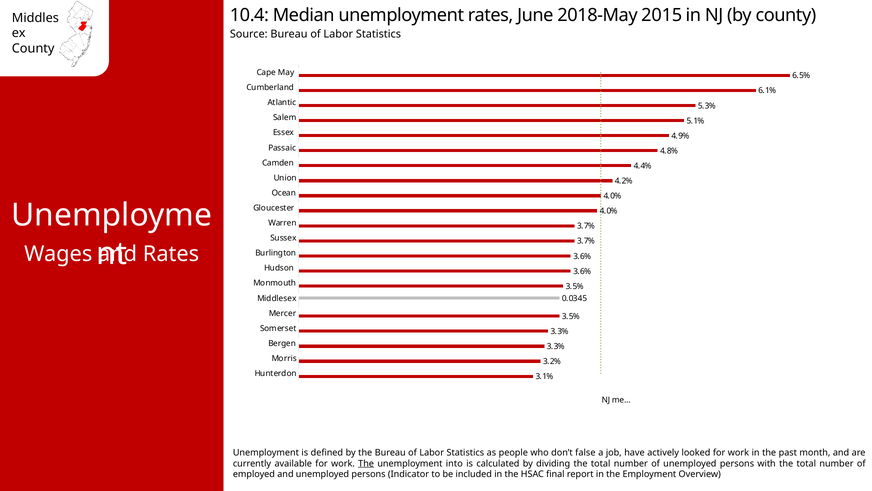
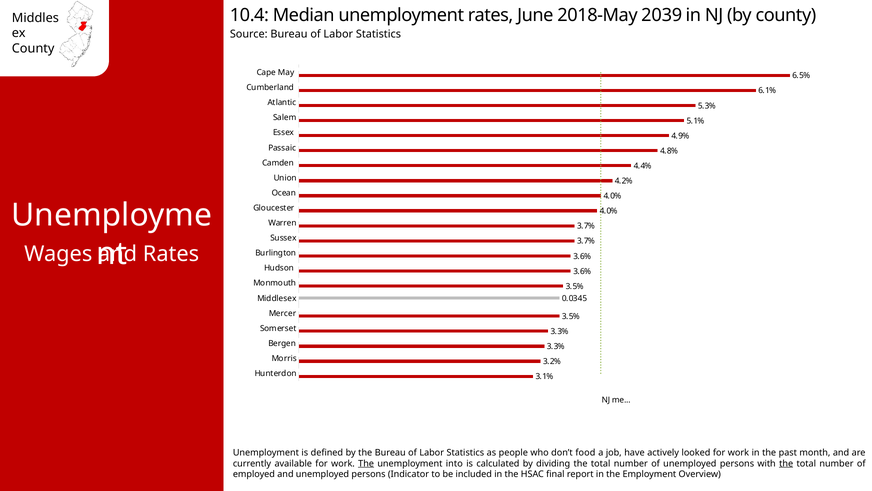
2015: 2015 -> 2039
false: false -> food
the at (786, 463) underline: none -> present
